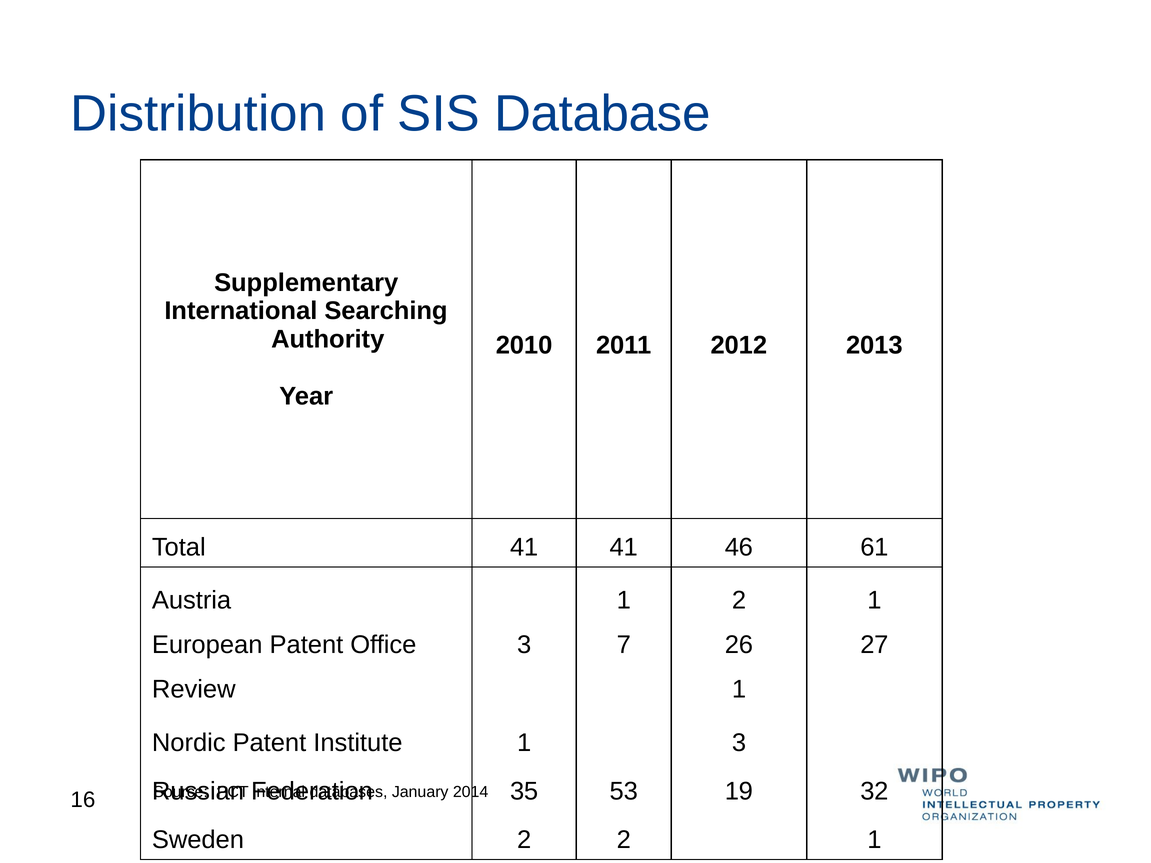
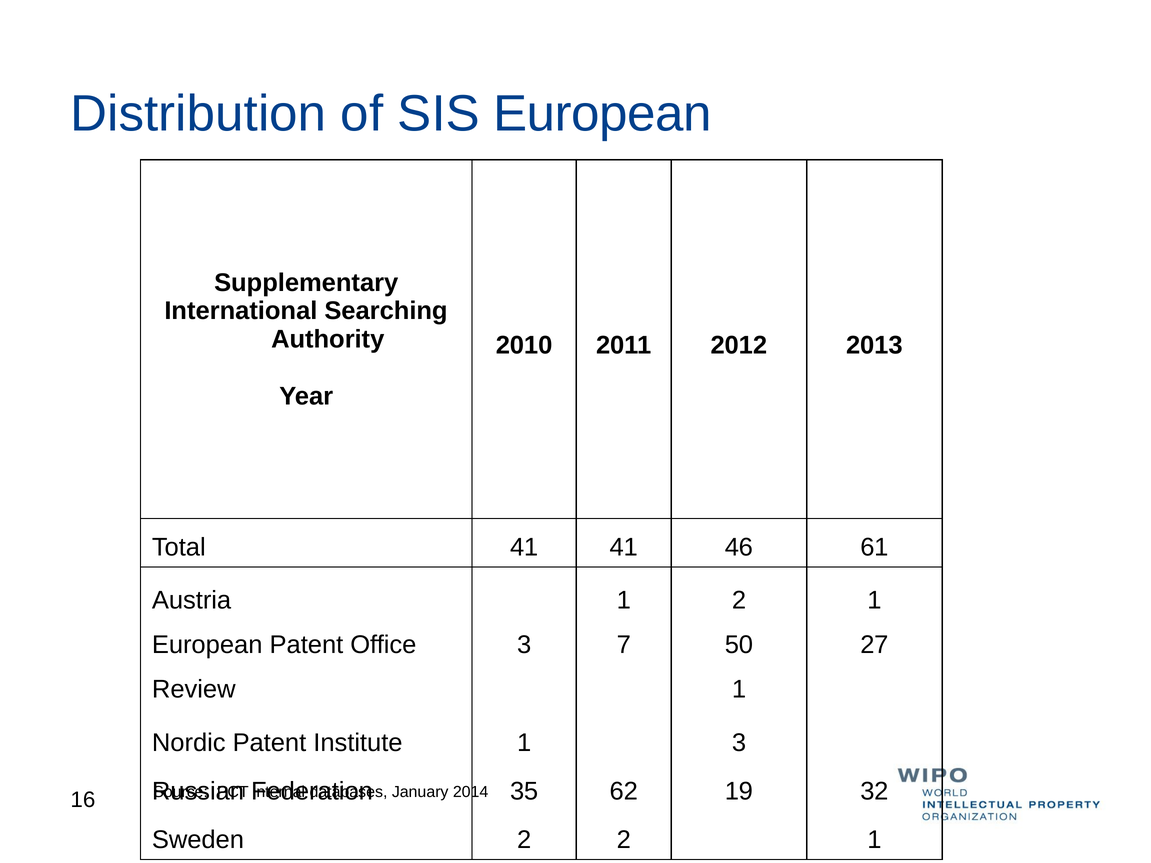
SIS Database: Database -> European
26: 26 -> 50
53: 53 -> 62
